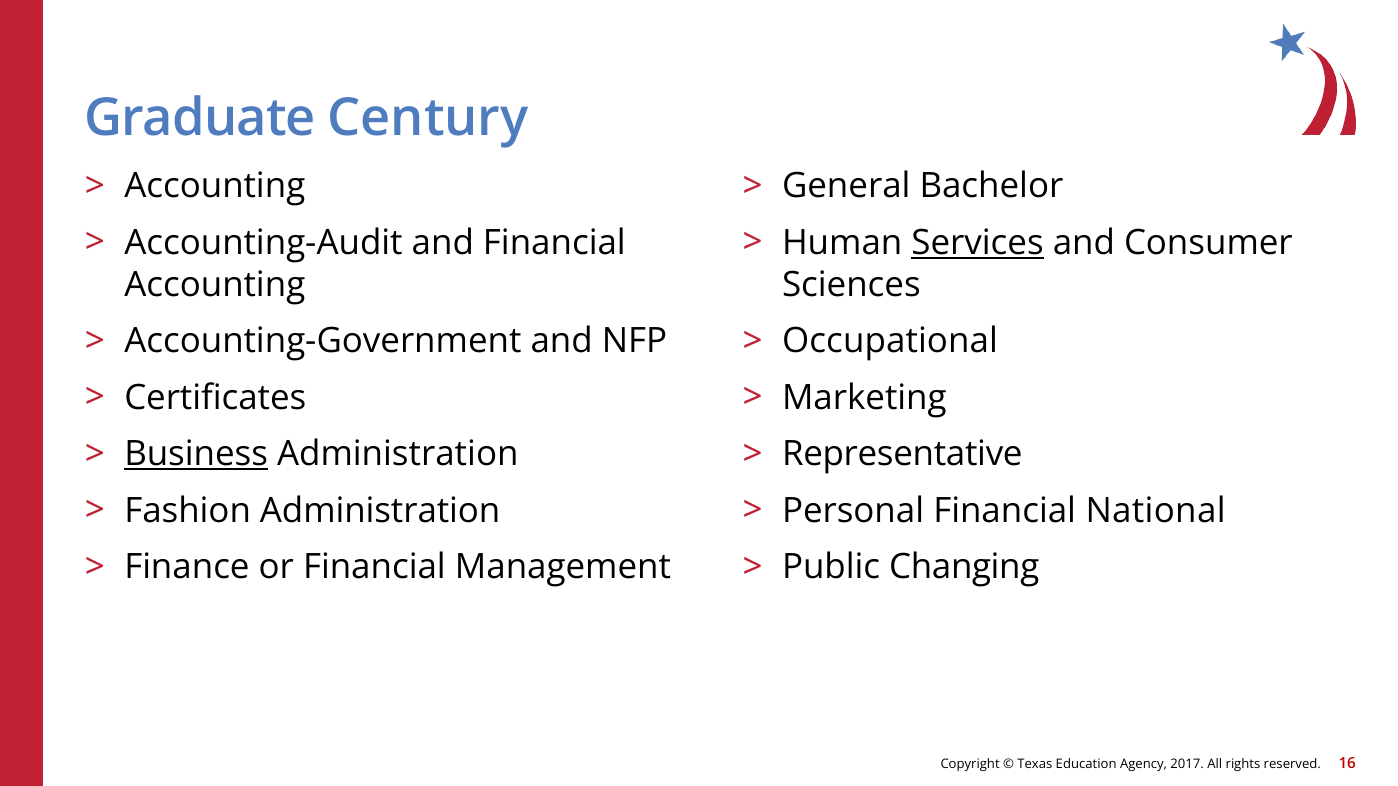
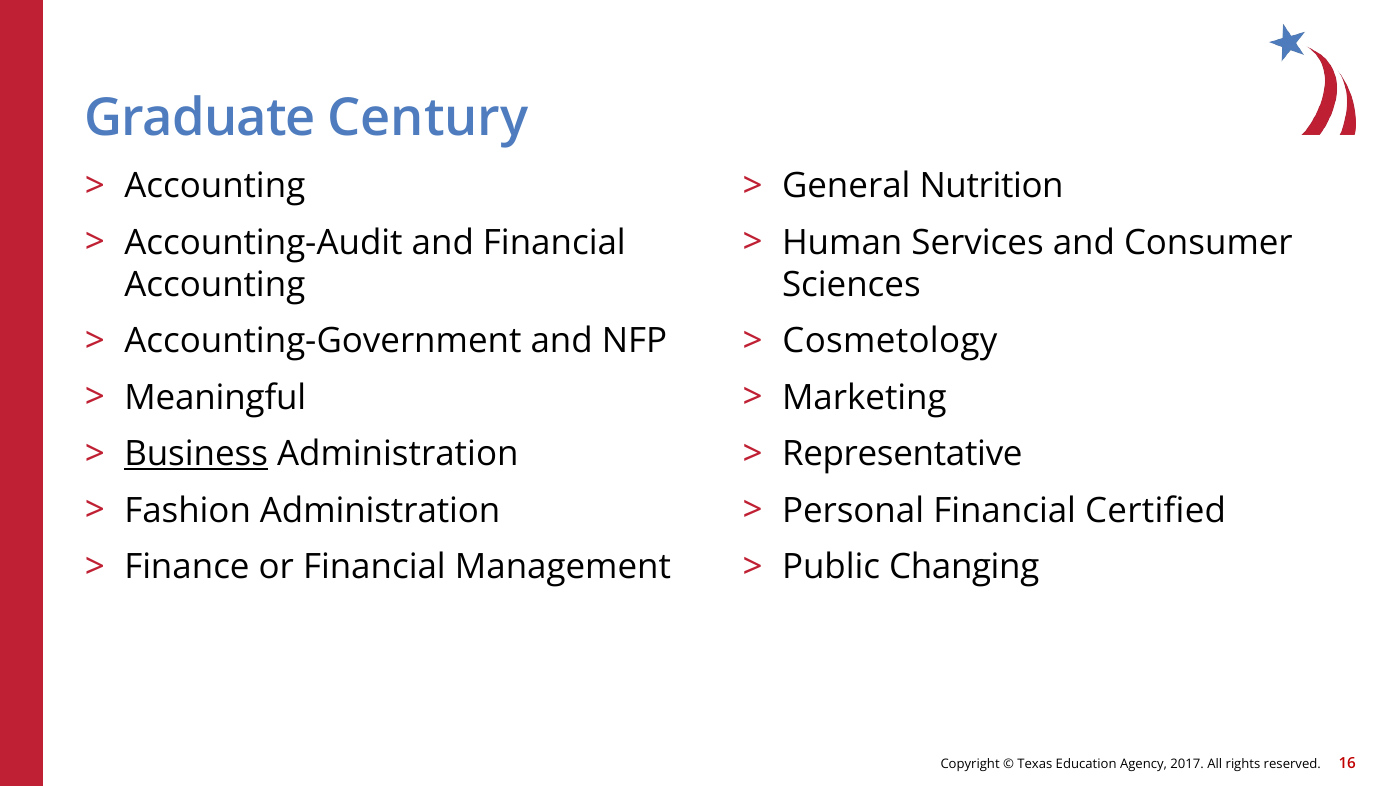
Bachelor: Bachelor -> Nutrition
Services underline: present -> none
Occupational: Occupational -> Cosmetology
Certificates: Certificates -> Meaningful
National: National -> Certified
